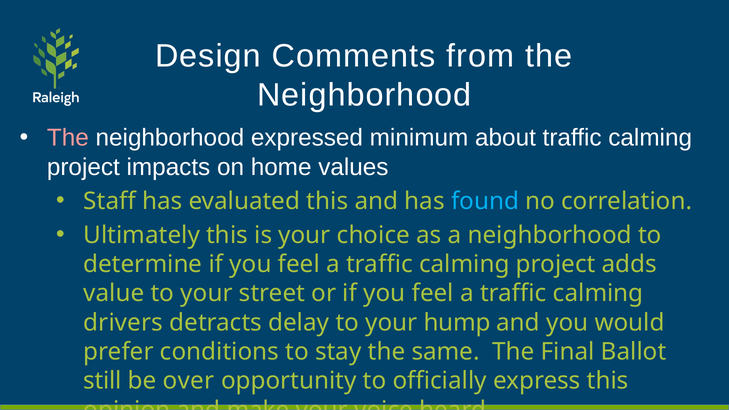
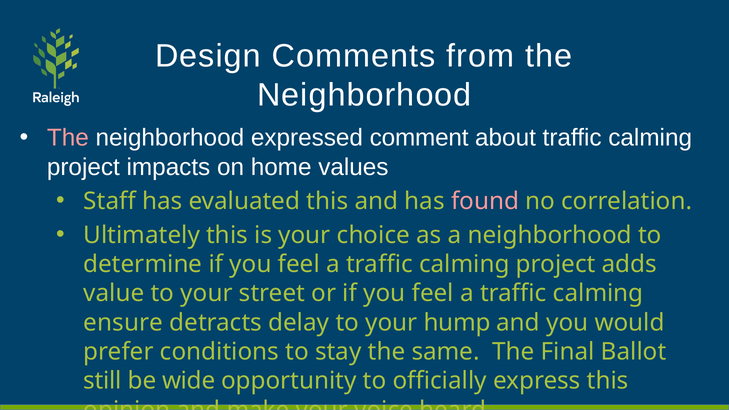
minimum: minimum -> comment
found colour: light blue -> pink
drivers: drivers -> ensure
over: over -> wide
